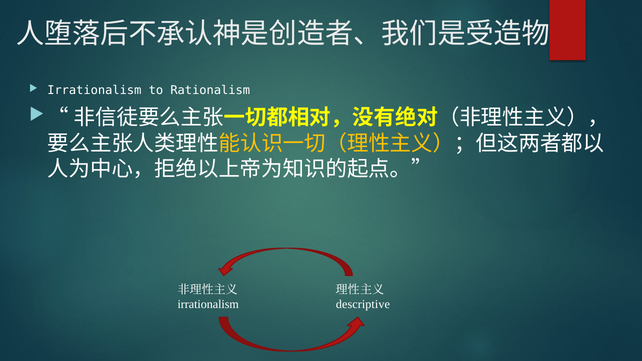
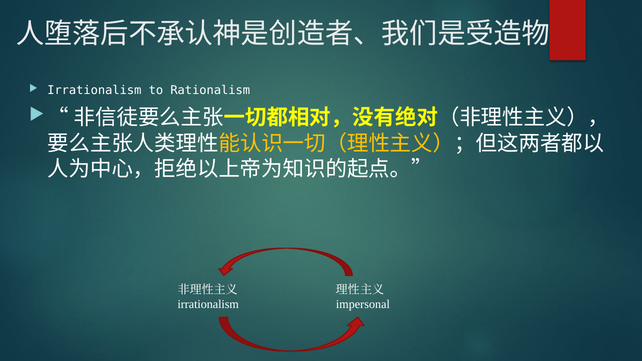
descriptive: descriptive -> impersonal
